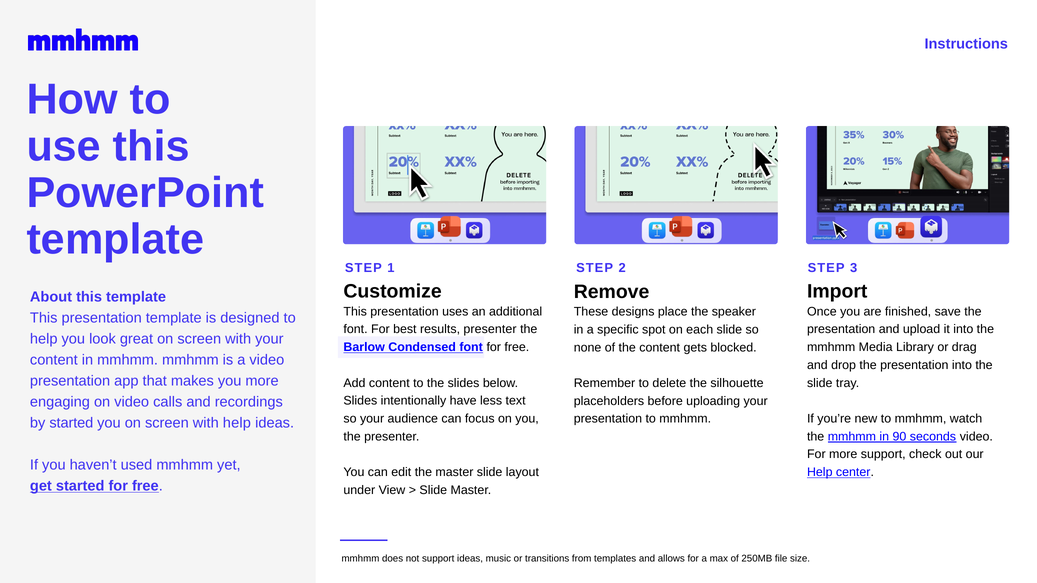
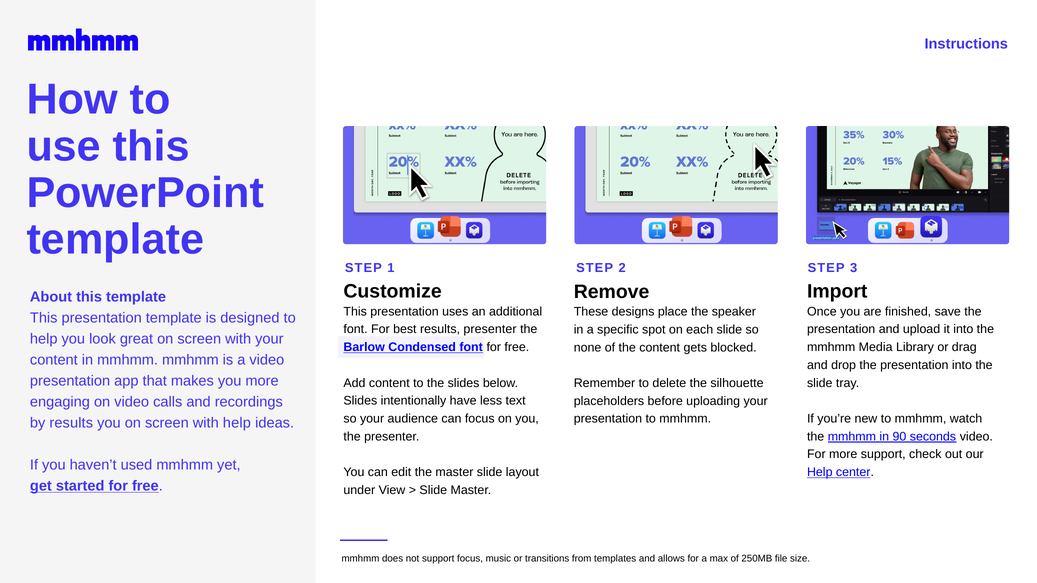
by started: started -> results
support ideas: ideas -> focus
